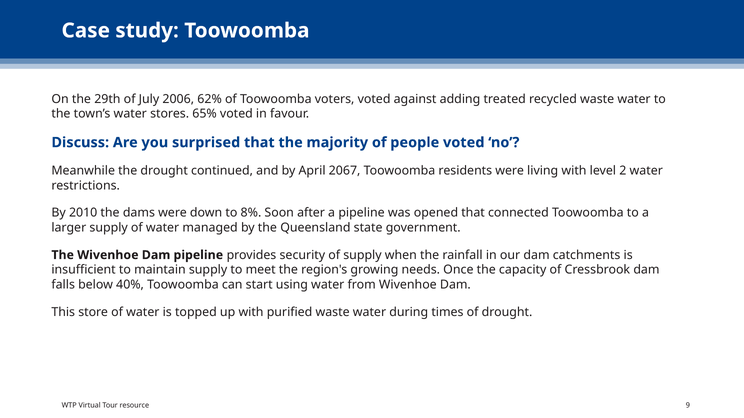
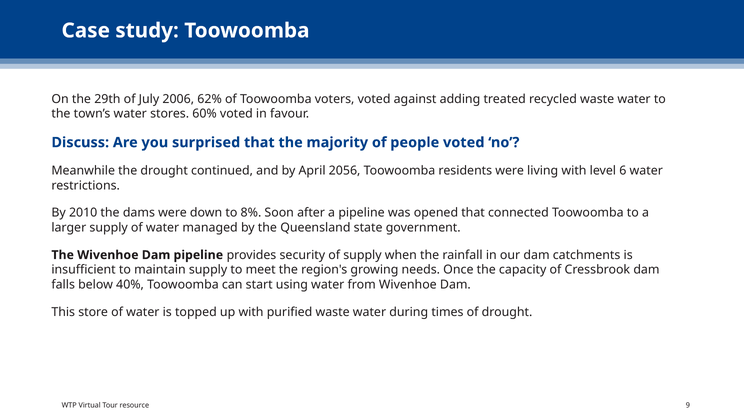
65%: 65% -> 60%
2067: 2067 -> 2056
2: 2 -> 6
